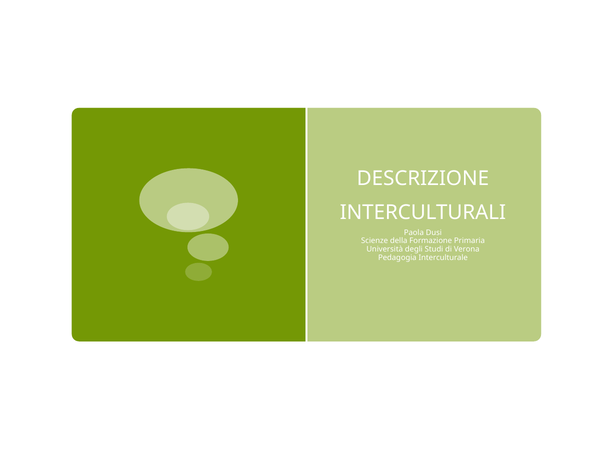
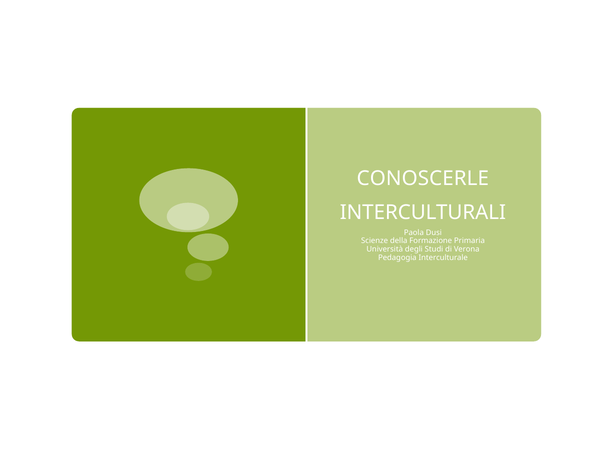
DESCRIZIONE: DESCRIZIONE -> CONOSCERLE
